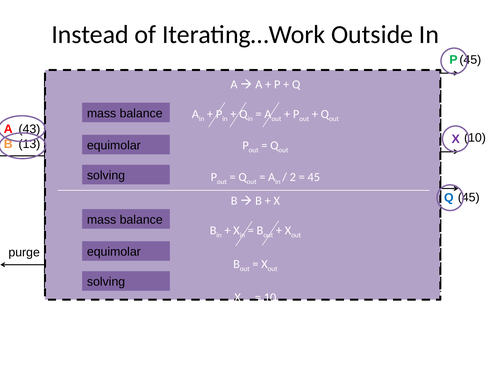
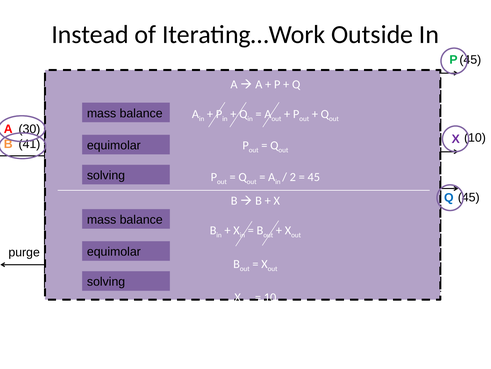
43: 43 -> 30
13: 13 -> 41
